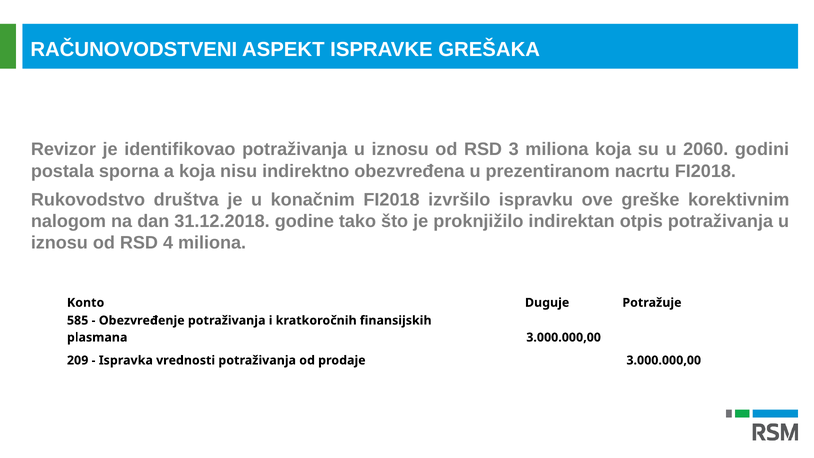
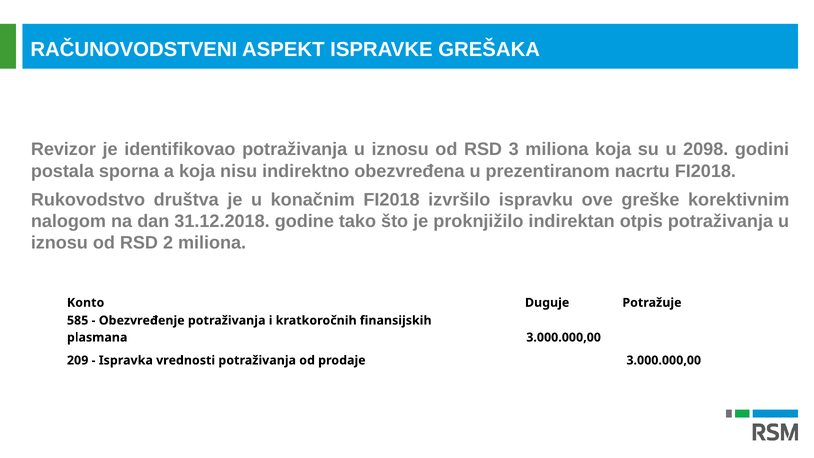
2060: 2060 -> 2098
4: 4 -> 2
